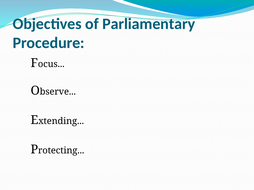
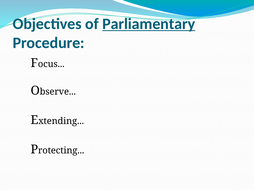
Parliamentary underline: none -> present
